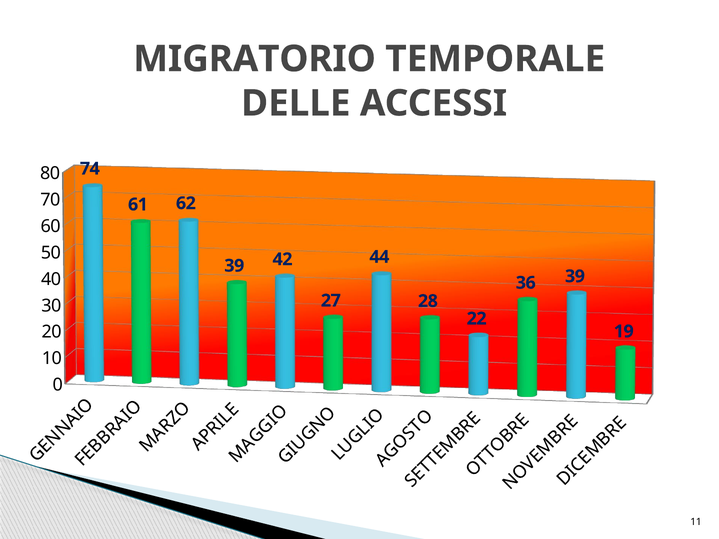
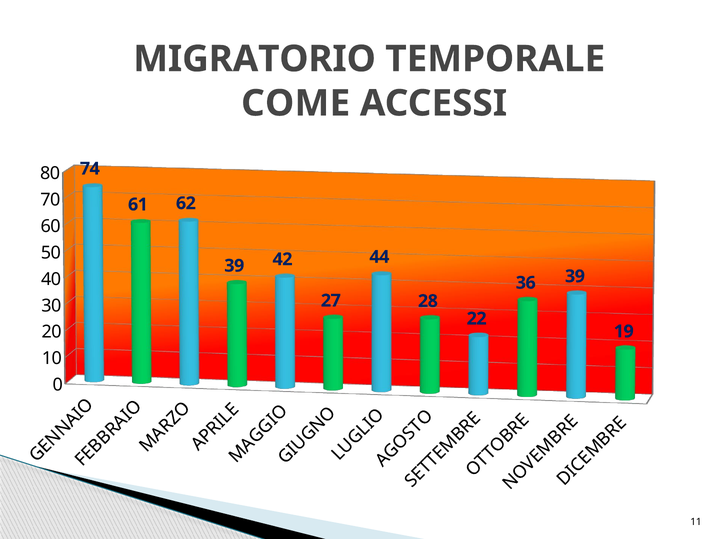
DELLE: DELLE -> COME
